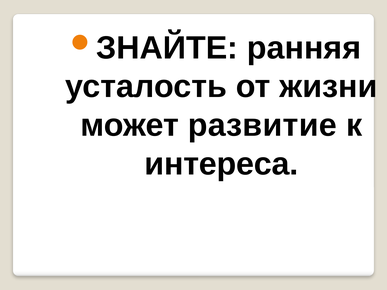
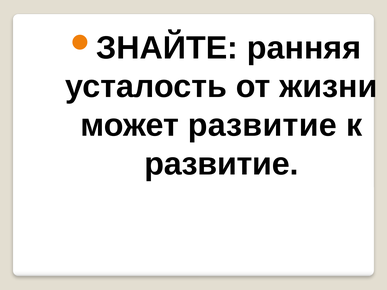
интереса at (221, 164): интереса -> развитие
